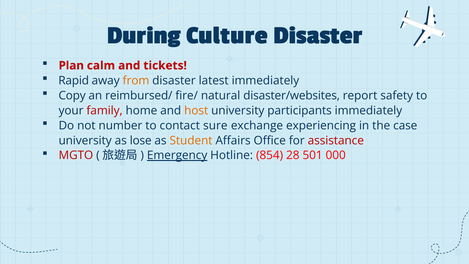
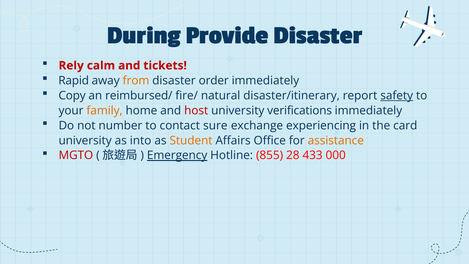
Culture: Culture -> Provide
Plan: Plan -> Rely
latest: latest -> order
disaster/websites: disaster/websites -> disaster/itinerary
safety underline: none -> present
family colour: red -> orange
host colour: orange -> red
participants: participants -> verifications
case: case -> card
lose: lose -> into
assistance colour: red -> orange
854: 854 -> 855
501: 501 -> 433
